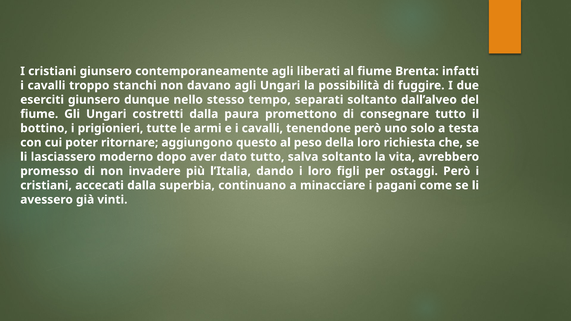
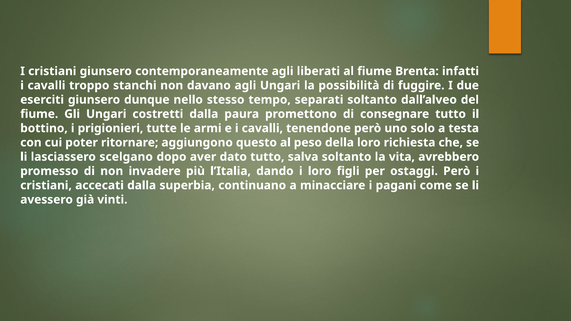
moderno: moderno -> scelgano
